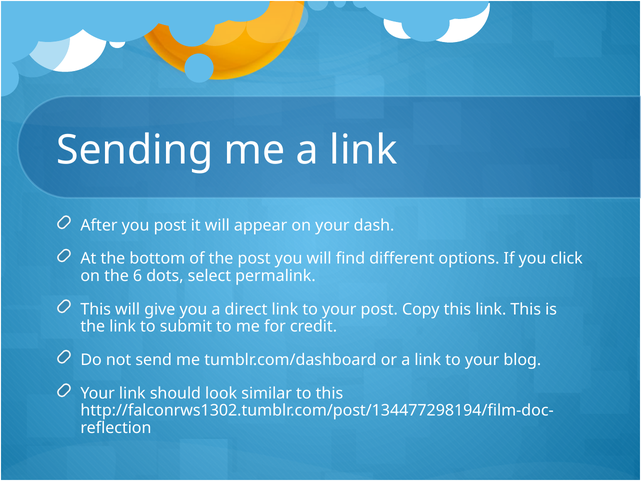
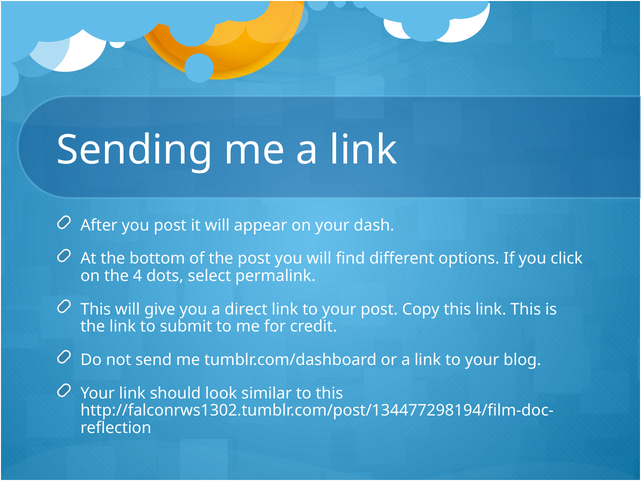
6: 6 -> 4
